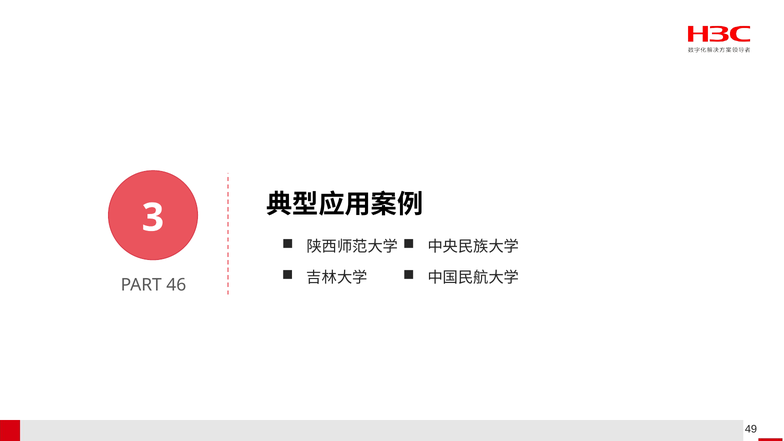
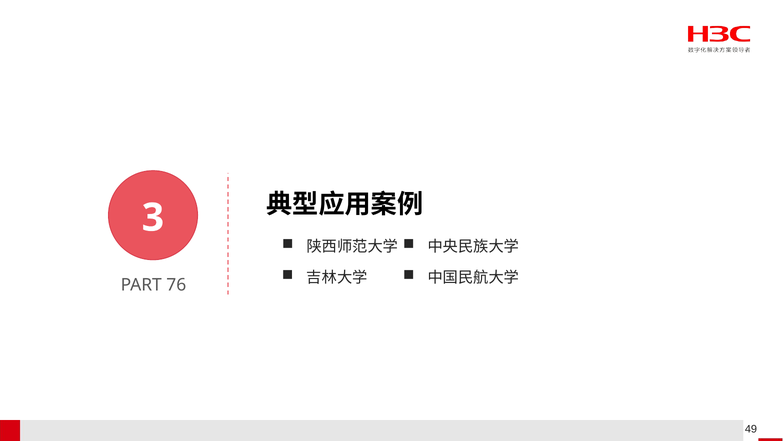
46: 46 -> 76
